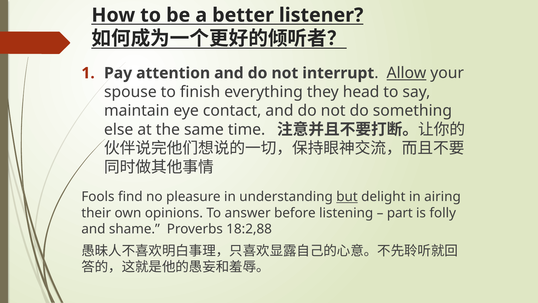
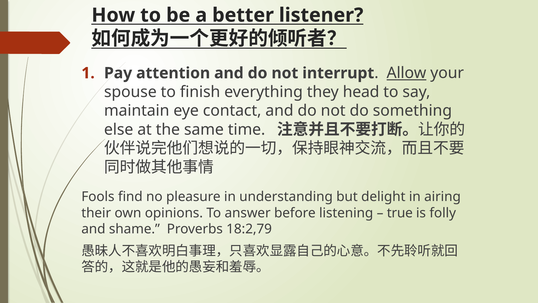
but underline: present -> none
part: part -> true
18:2,88: 18:2,88 -> 18:2,79
